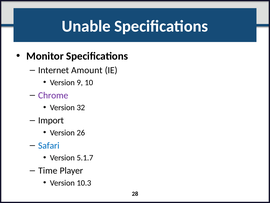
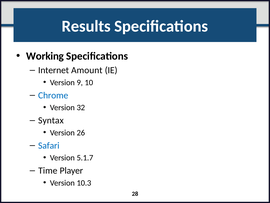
Unable: Unable -> Results
Monitor: Monitor -> Working
Chrome colour: purple -> blue
Import: Import -> Syntax
